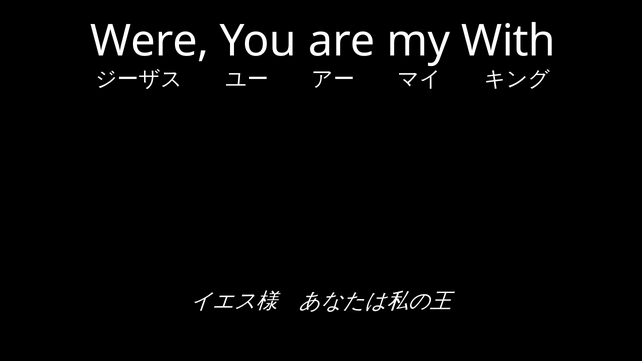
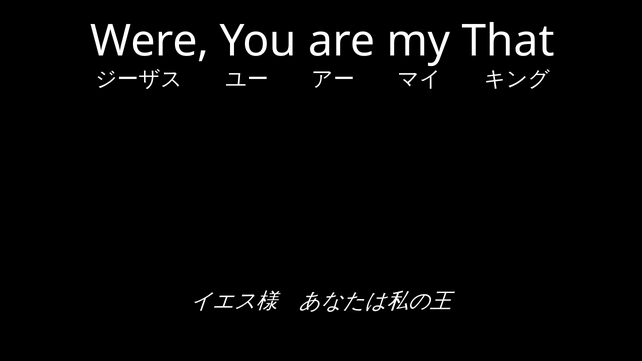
With: With -> That
